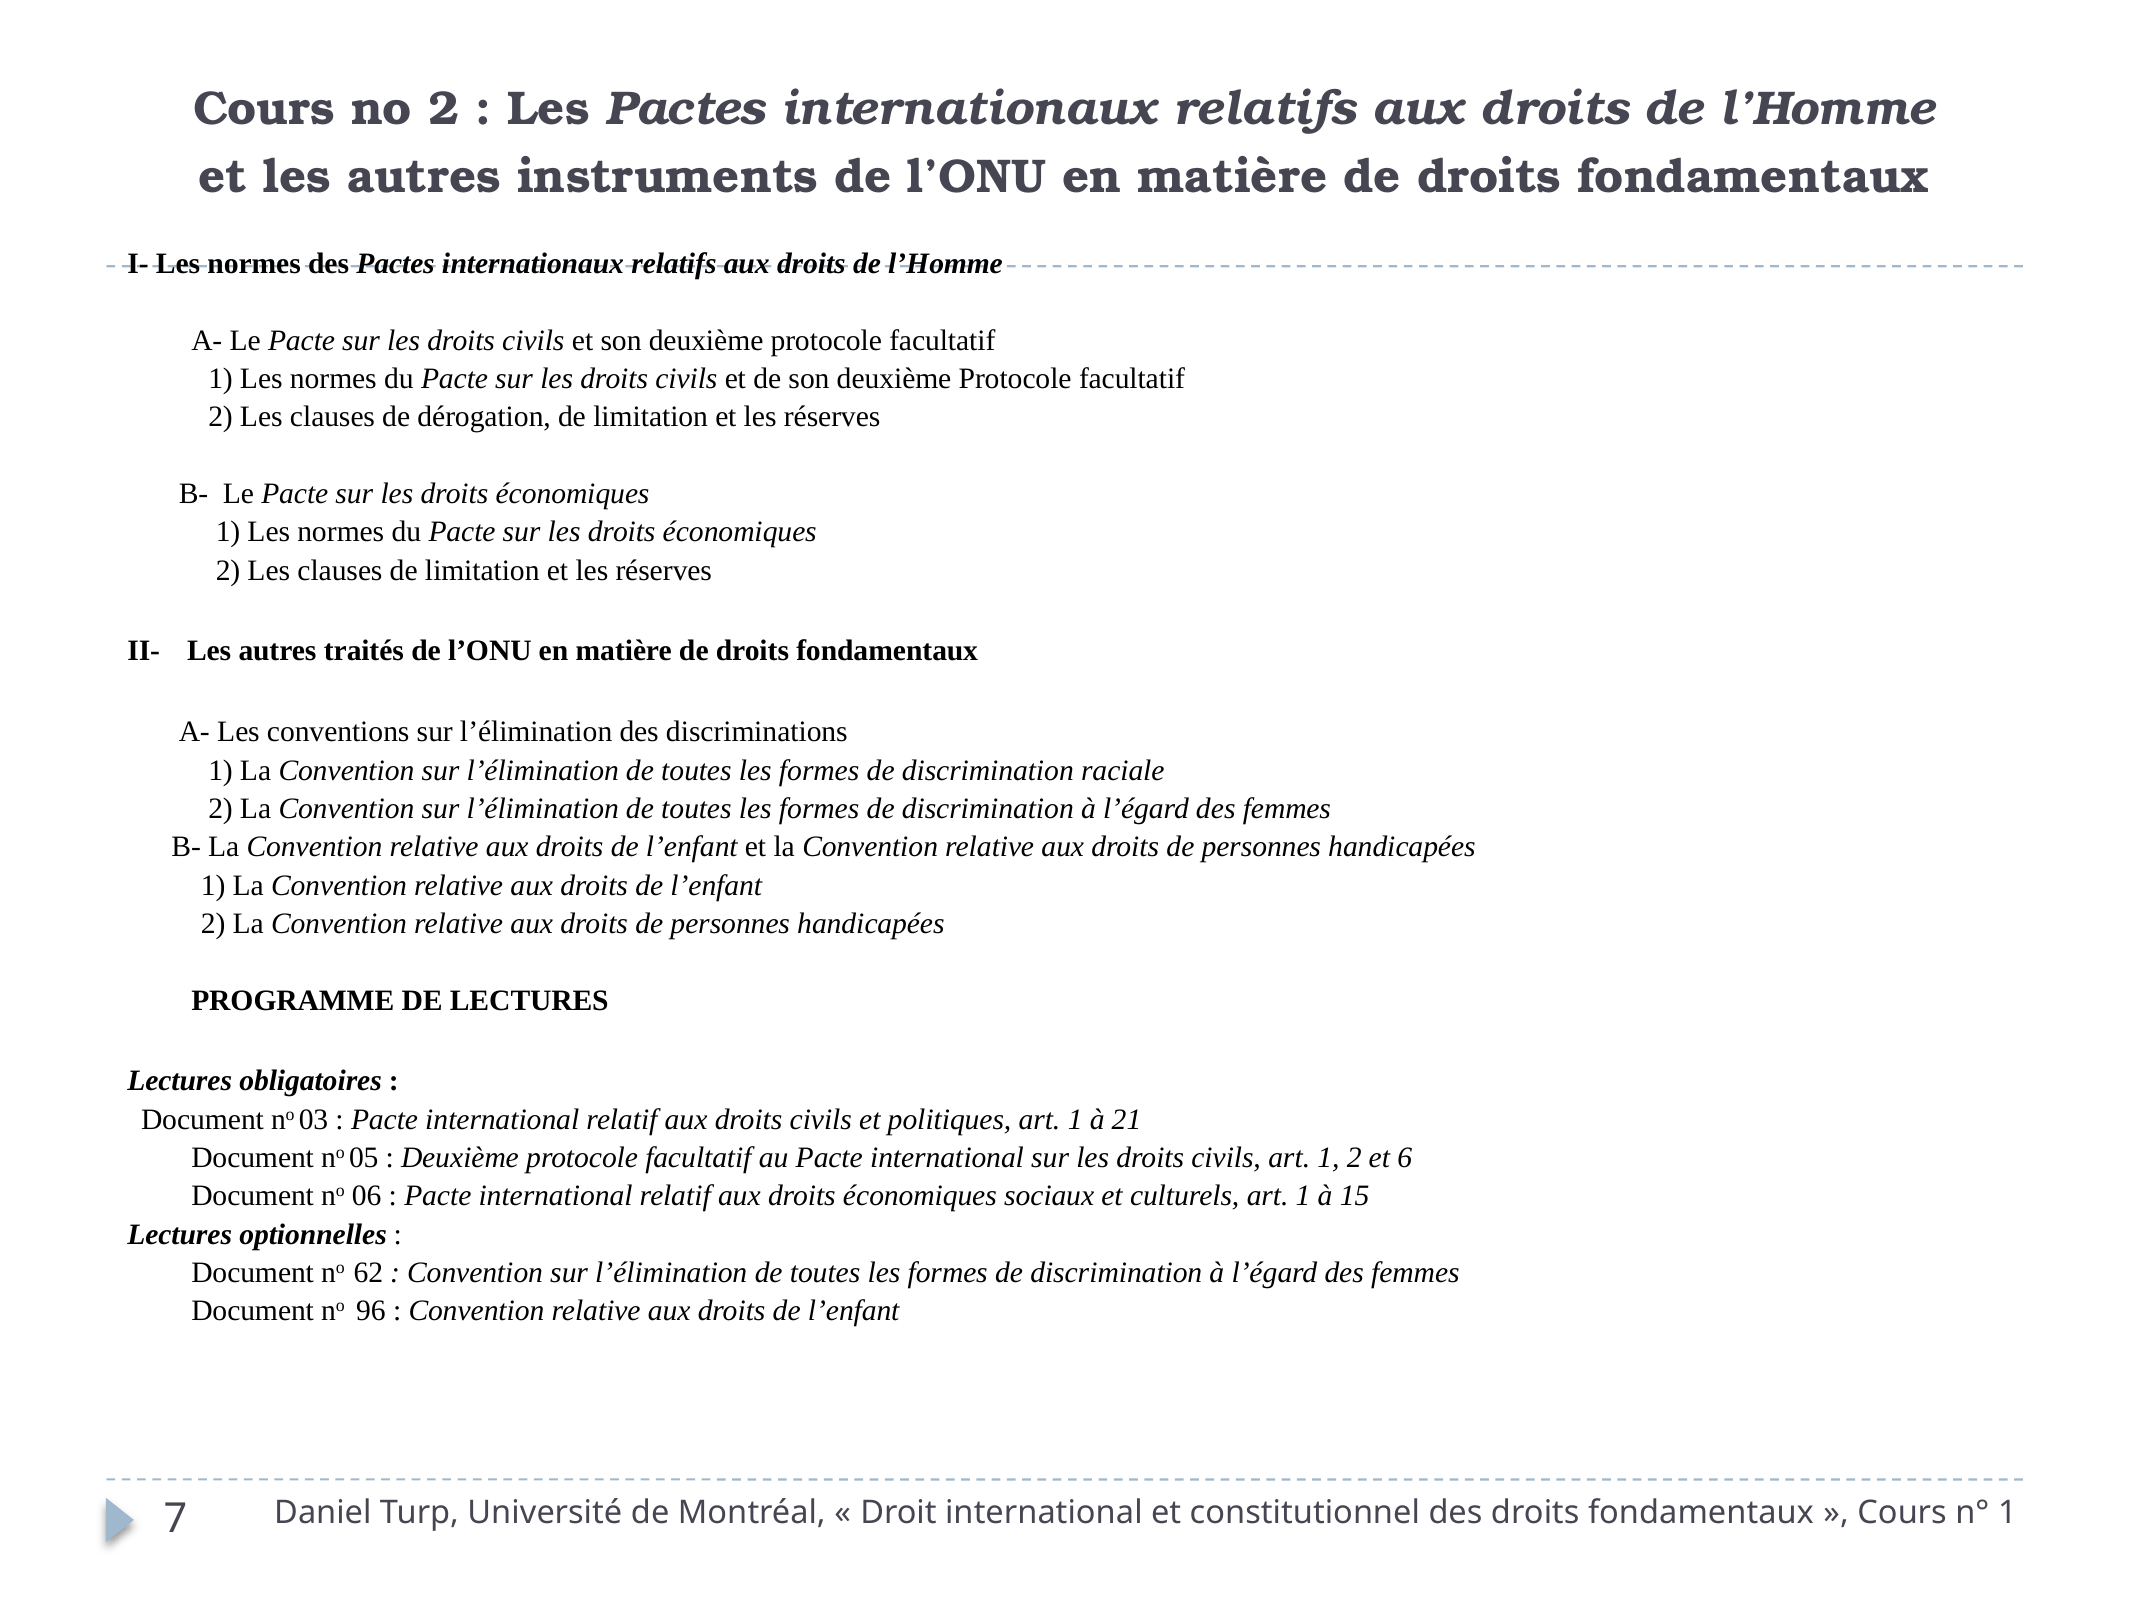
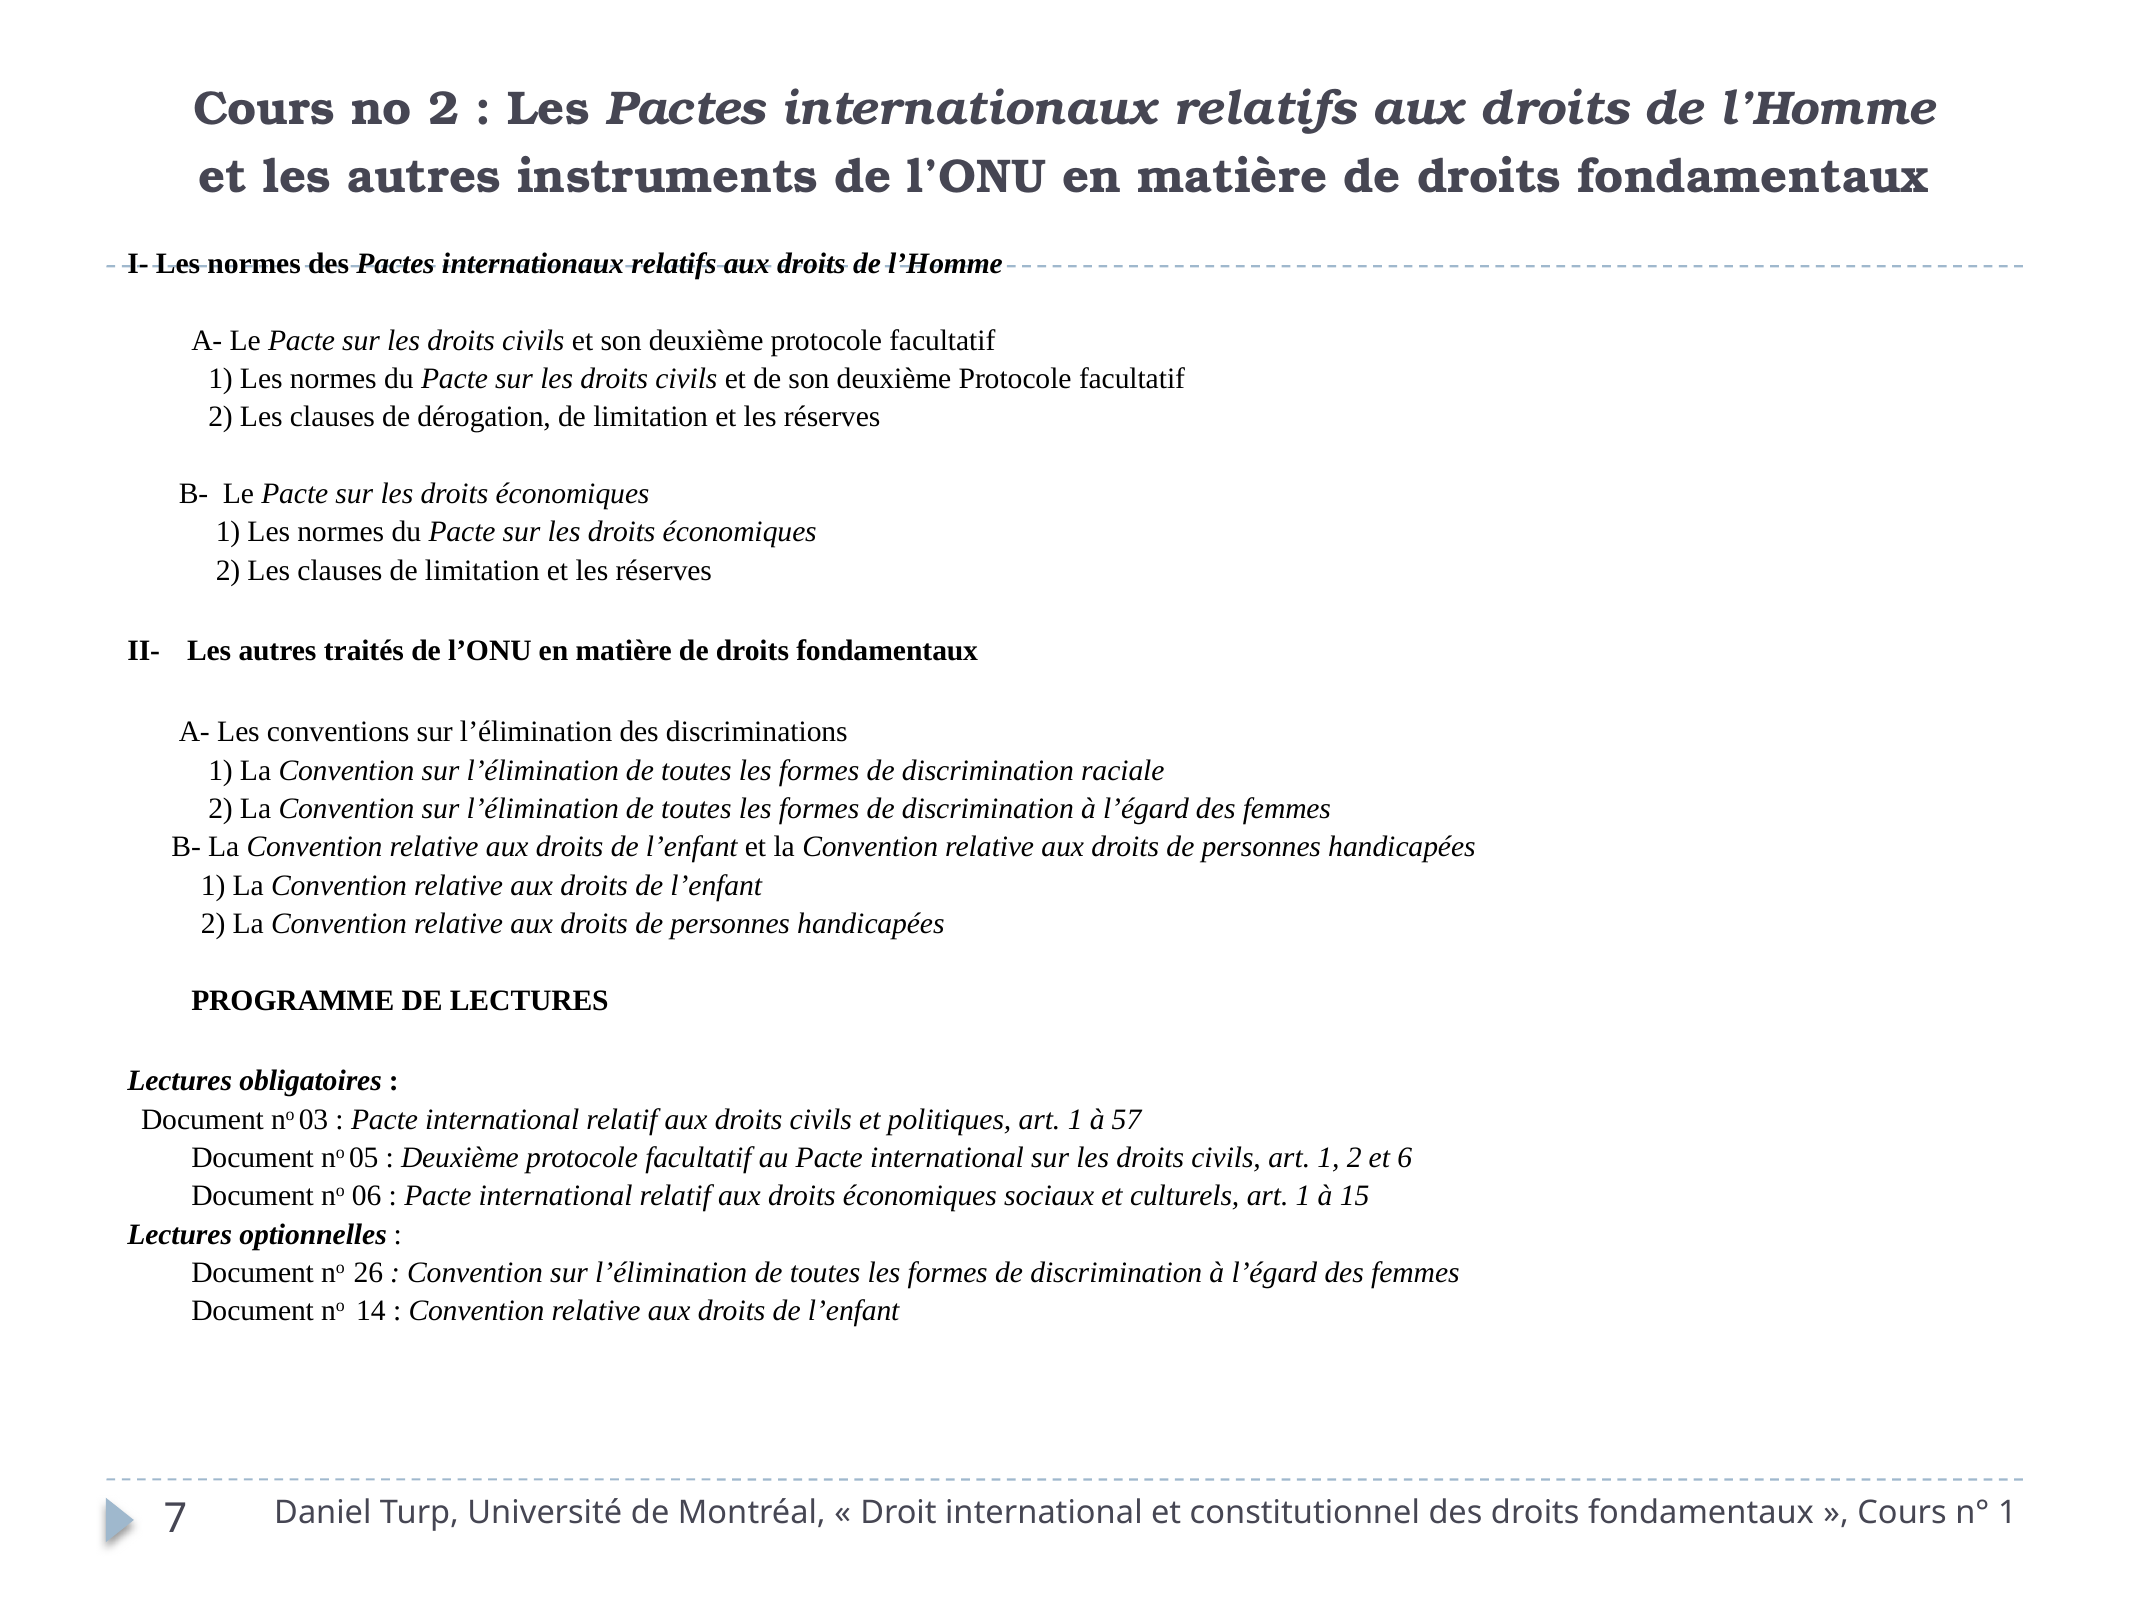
21: 21 -> 57
62: 62 -> 26
96: 96 -> 14
